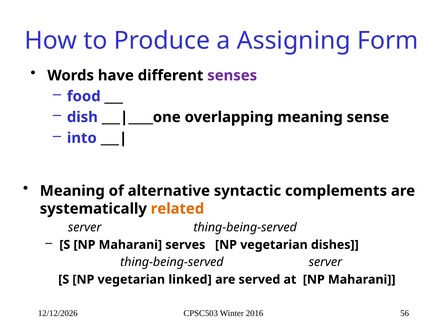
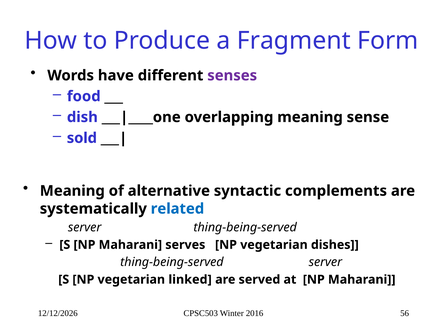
Assigning: Assigning -> Fragment
into: into -> sold
related colour: orange -> blue
